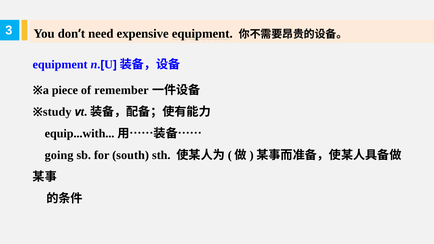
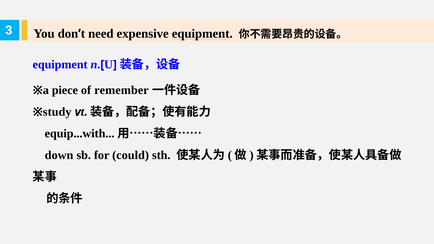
going: going -> down
south: south -> could
